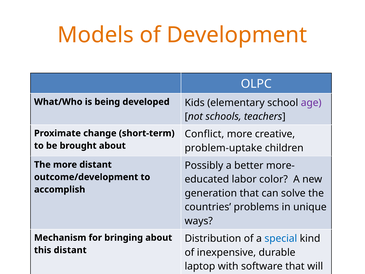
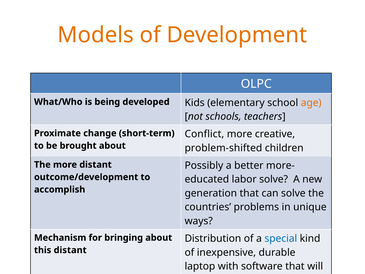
age colour: purple -> orange
problem-uptake: problem-uptake -> problem-shifted
labor color: color -> solve
